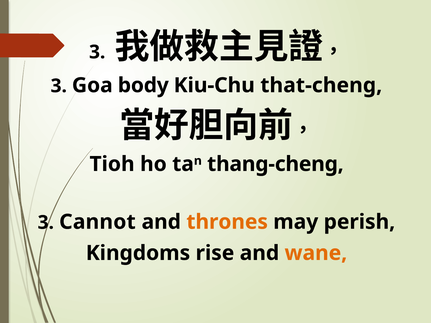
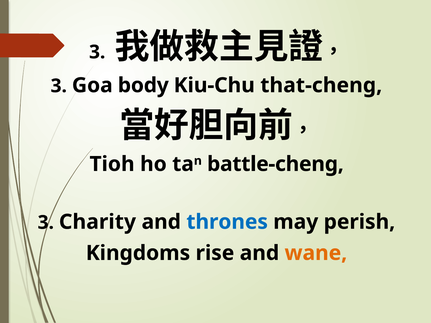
thang-cheng: thang-cheng -> battle-cheng
Cannot: Cannot -> Charity
thrones colour: orange -> blue
